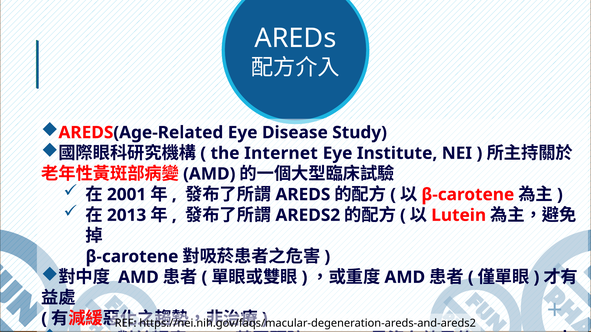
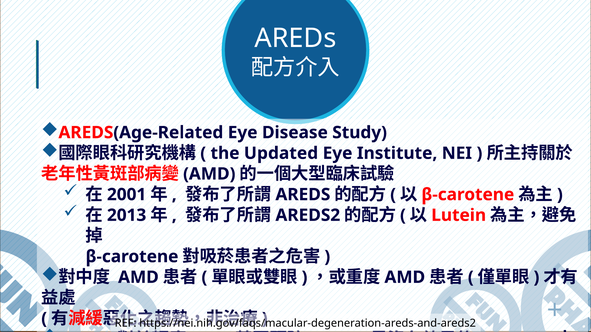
Internet: Internet -> Updated
